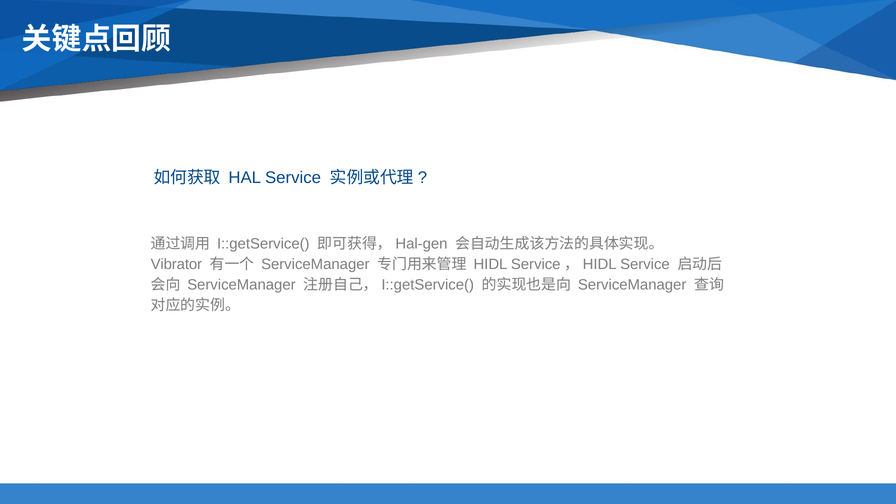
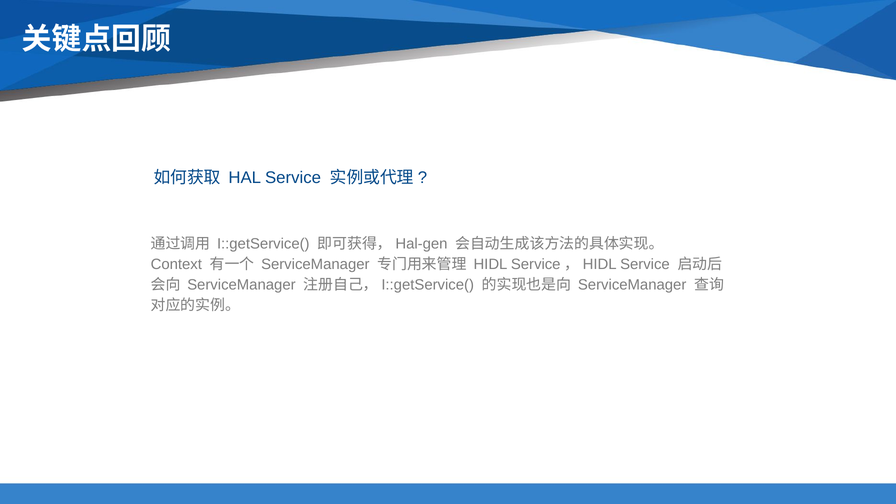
Vibrator: Vibrator -> Context
